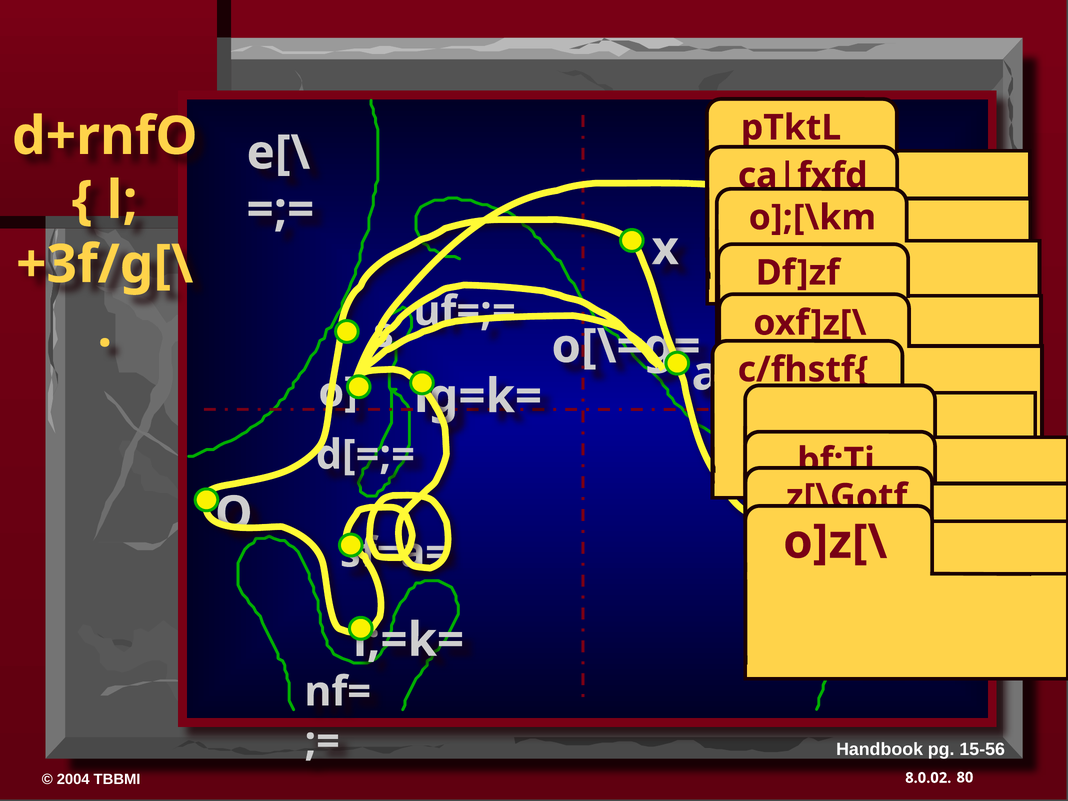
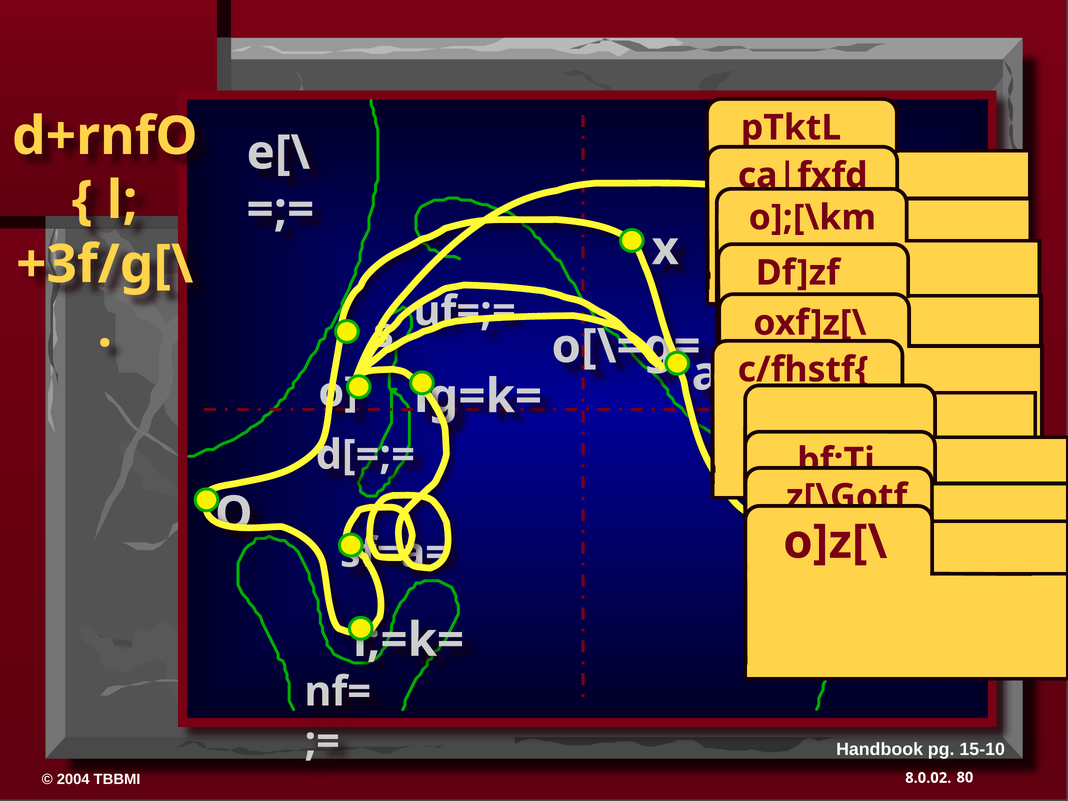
15-56: 15-56 -> 15-10
